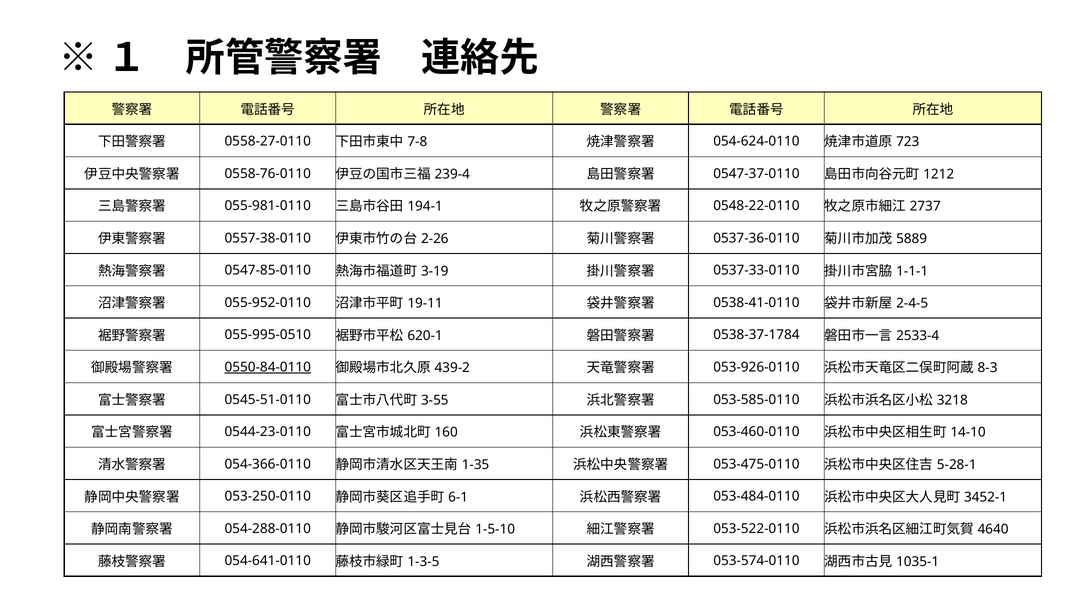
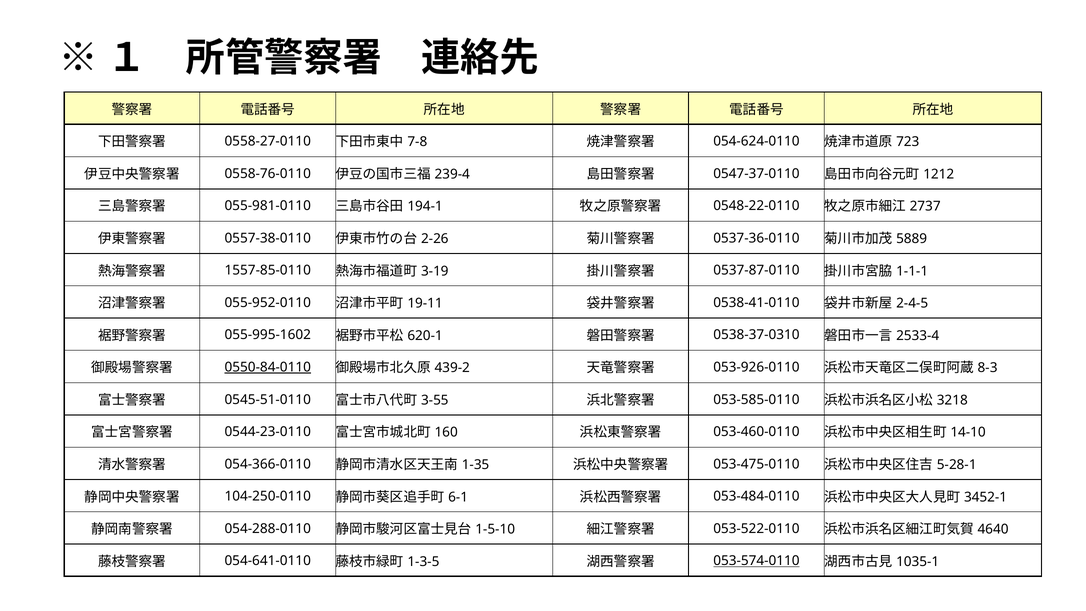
0547-85-0110: 0547-85-0110 -> 1557-85-0110
0537-33-0110: 0537-33-0110 -> 0537-87-0110
055-995-0510: 055-995-0510 -> 055-995-1602
0538-37-1784: 0538-37-1784 -> 0538-37-0310
053-250-0110: 053-250-0110 -> 104-250-0110
053-574-0110 underline: none -> present
